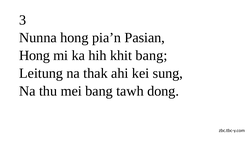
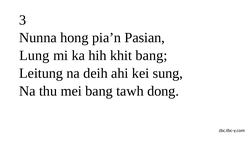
Hong at (34, 56): Hong -> Lung
thak: thak -> deih
